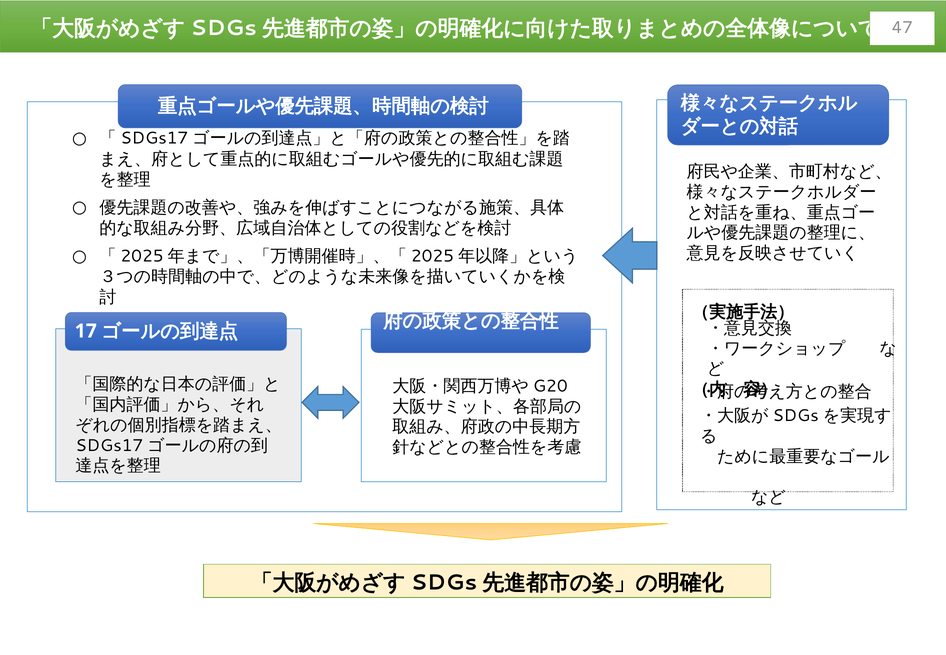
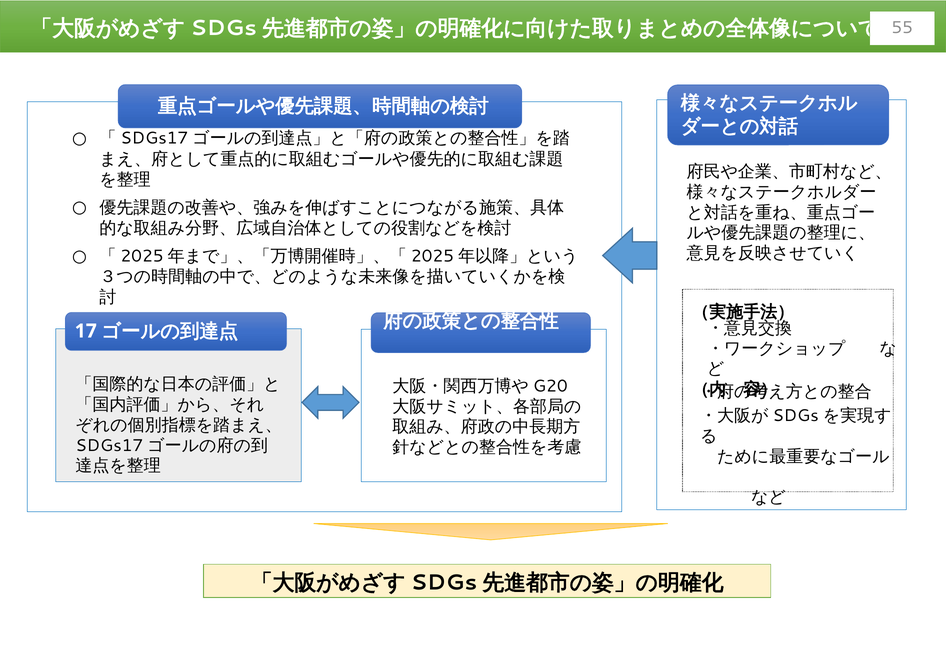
47: 47 -> 55
